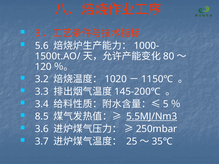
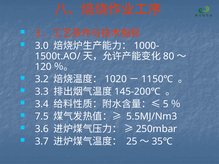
5.6: 5.6 -> 3.0
8.5: 8.5 -> 7.5
5.5MJ/Nm3 underline: present -> none
